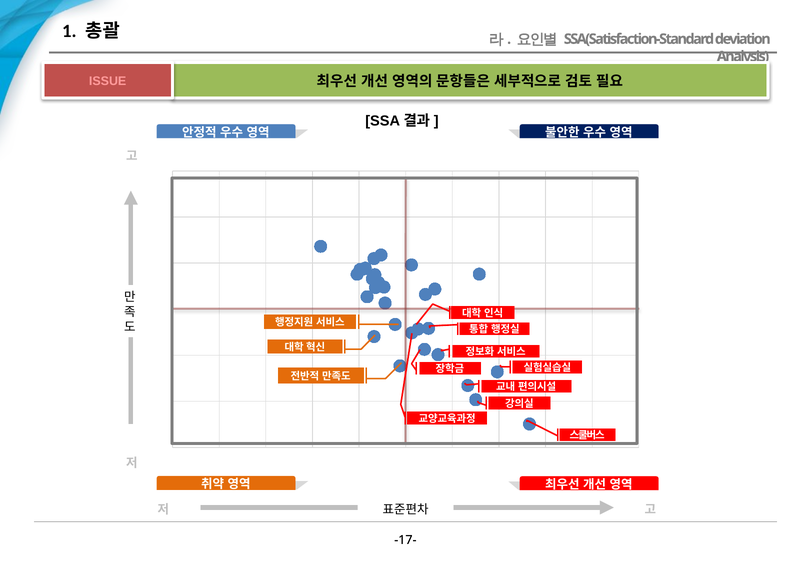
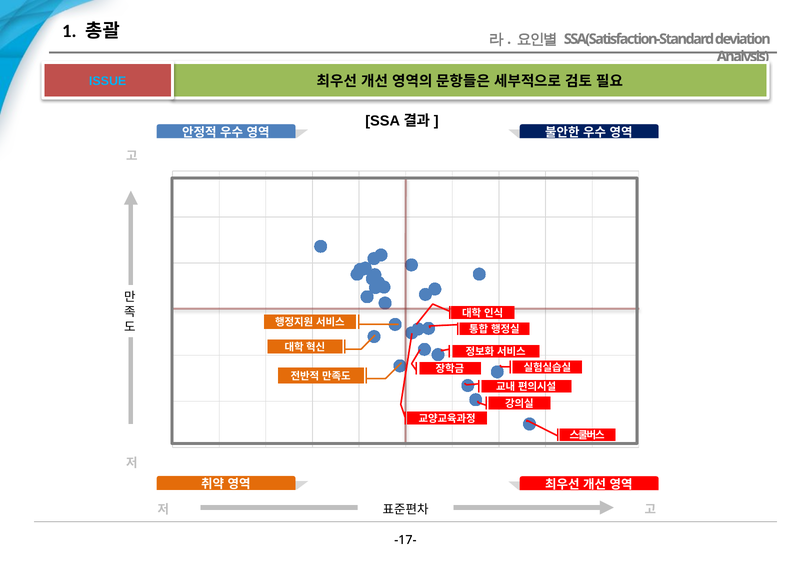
ISSUE colour: pink -> light blue
